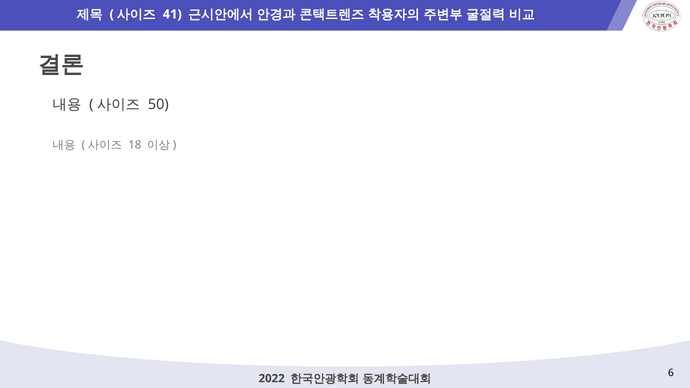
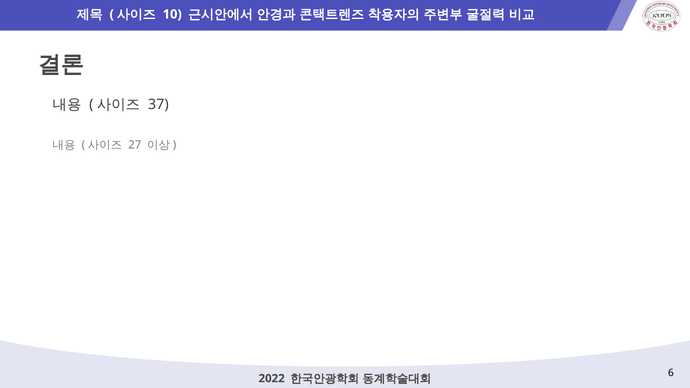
41: 41 -> 10
50: 50 -> 37
18: 18 -> 27
